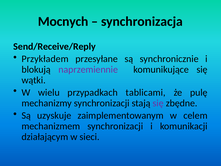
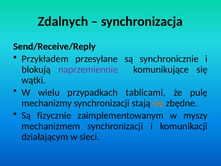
Mocnych: Mocnych -> Zdalnych
się at (158, 103) colour: purple -> orange
uzyskuje: uzyskuje -> fizycznie
celem: celem -> myszy
